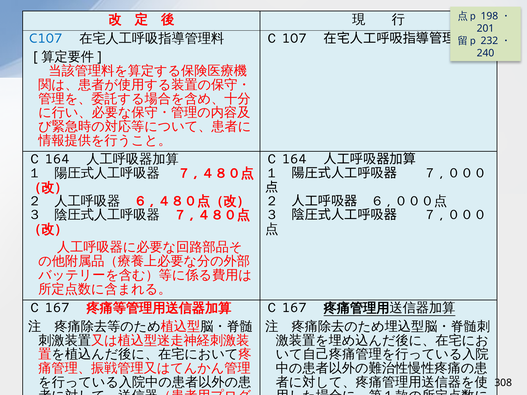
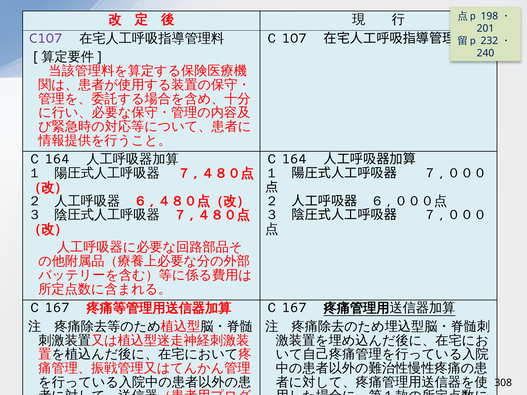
C107 colour: blue -> purple
